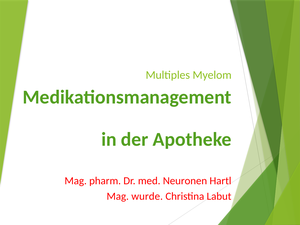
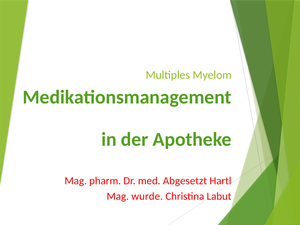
Neuronen: Neuronen -> Abgesetzt
